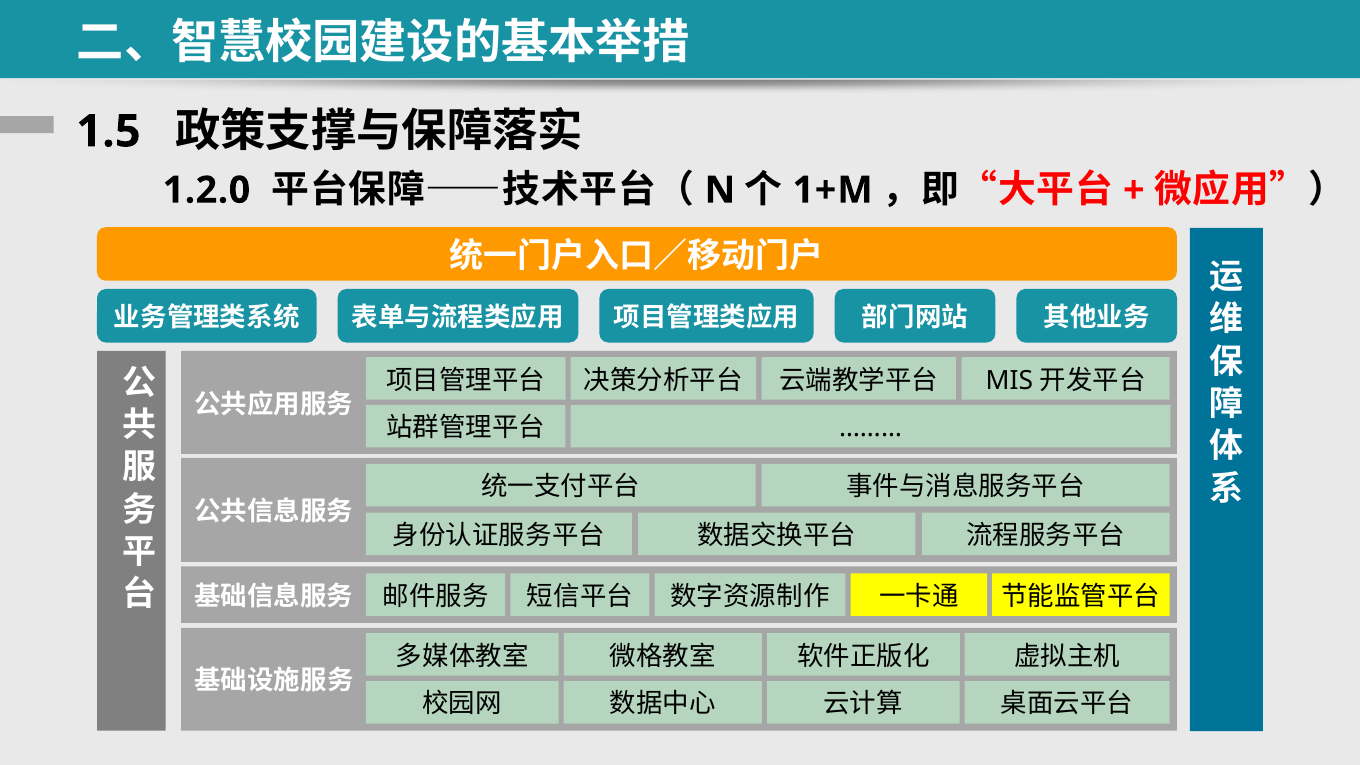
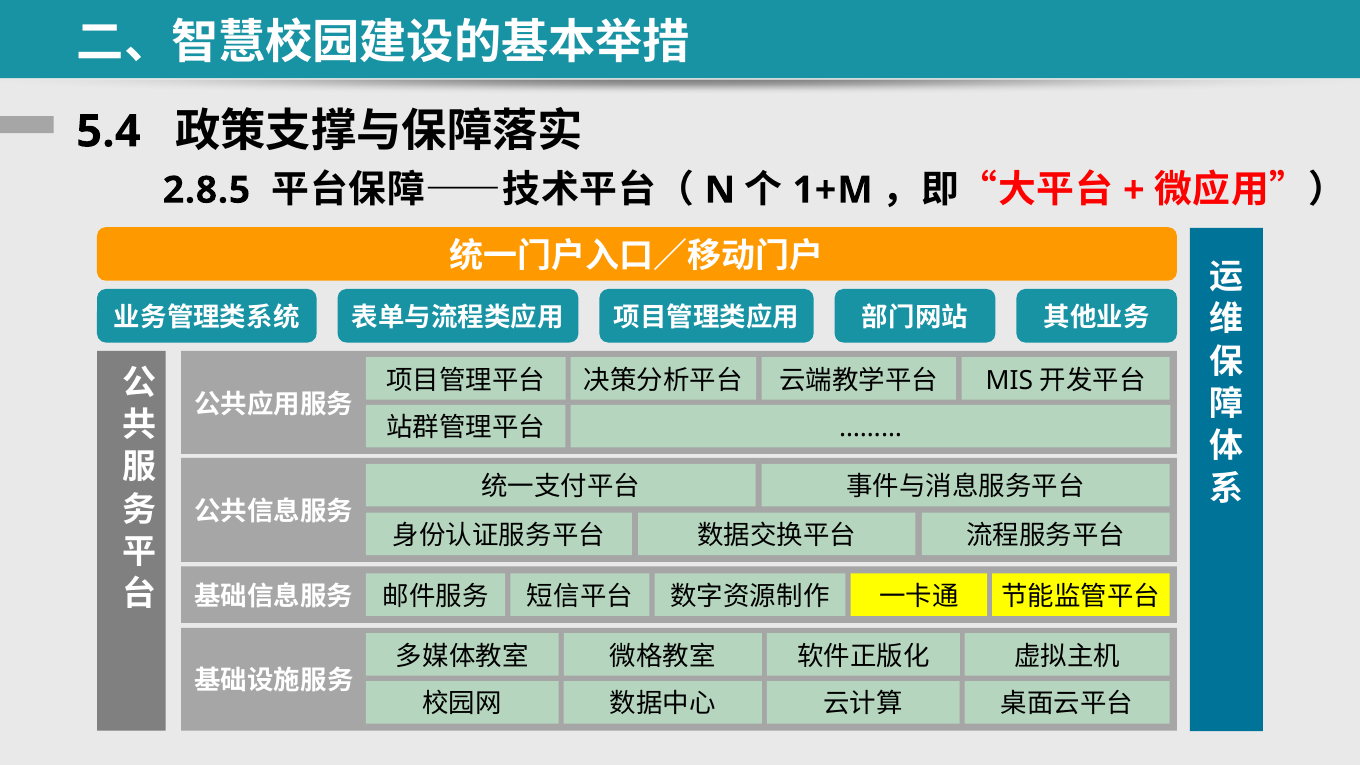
1.5: 1.5 -> 5.4
1.2.0: 1.2.0 -> 2.8.5
